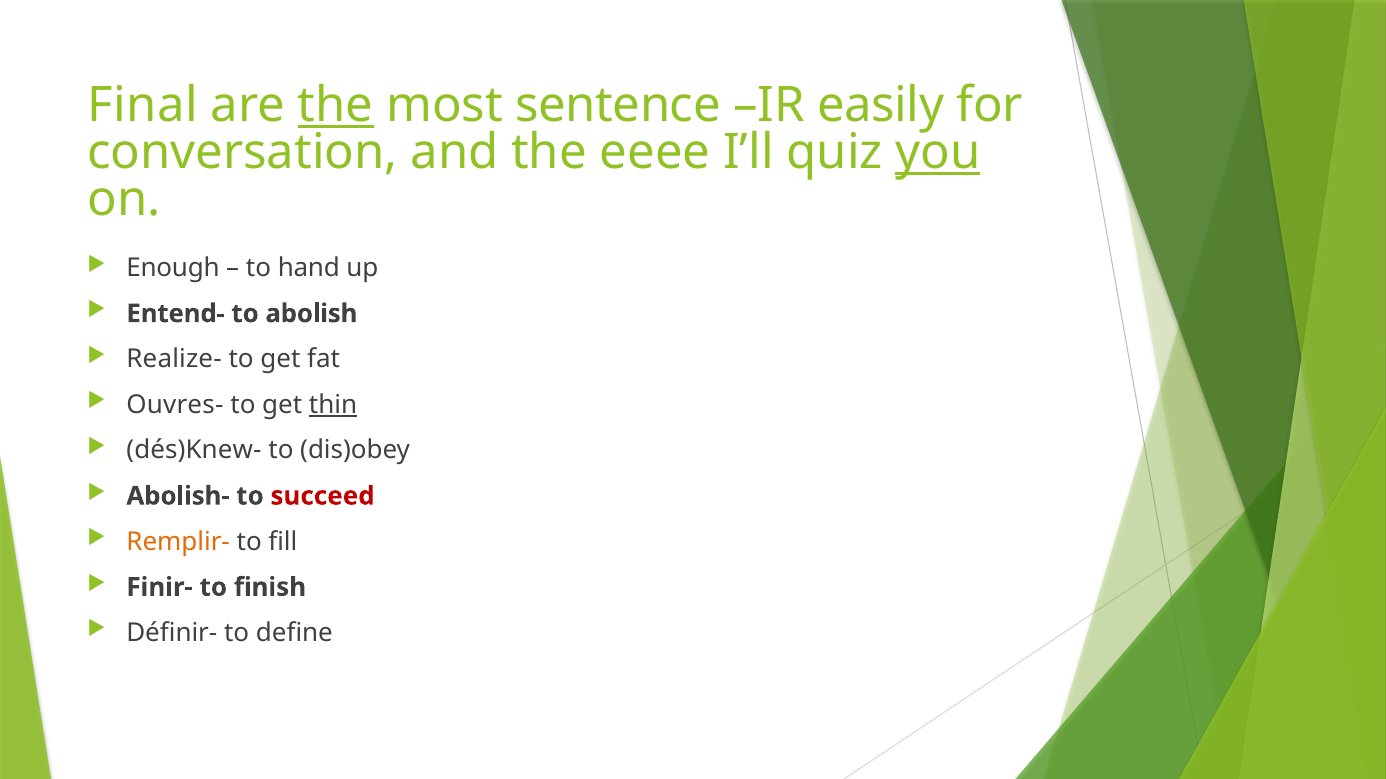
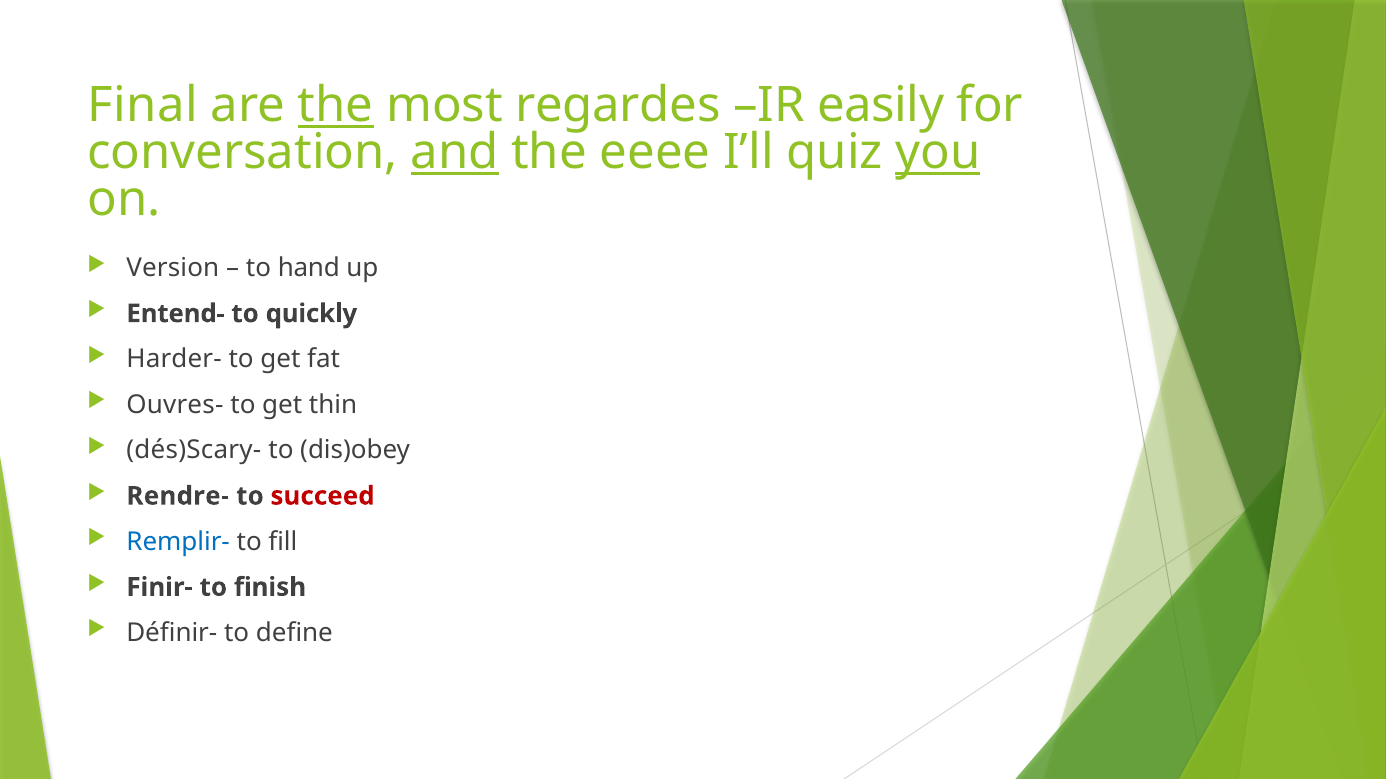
sentence: sentence -> regardes
and underline: none -> present
Enough: Enough -> Version
abolish: abolish -> quickly
Realize-: Realize- -> Harder-
thin underline: present -> none
dés)Knew-: dés)Knew- -> dés)Scary-
Abolish-: Abolish- -> Rendre-
Remplir- colour: orange -> blue
